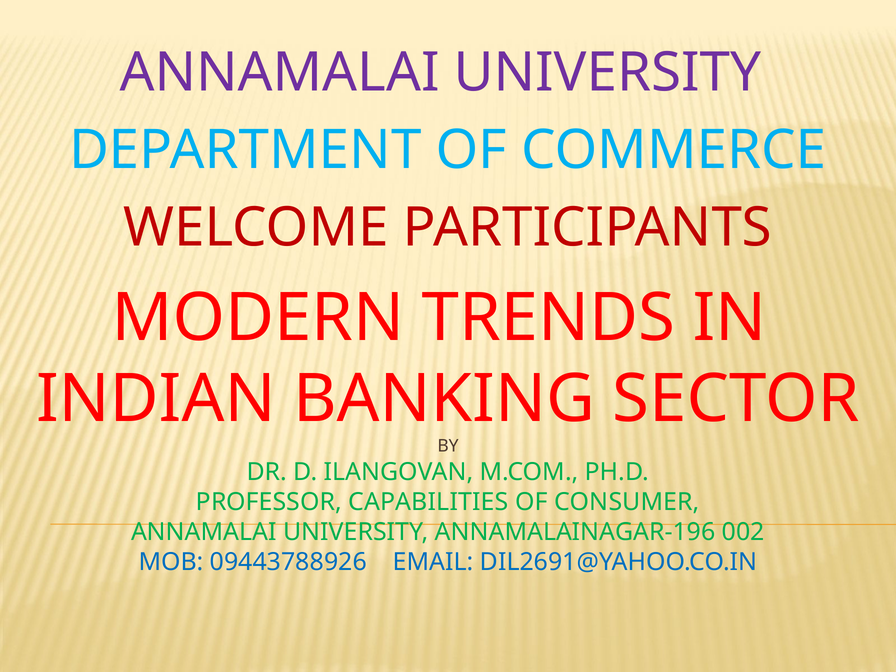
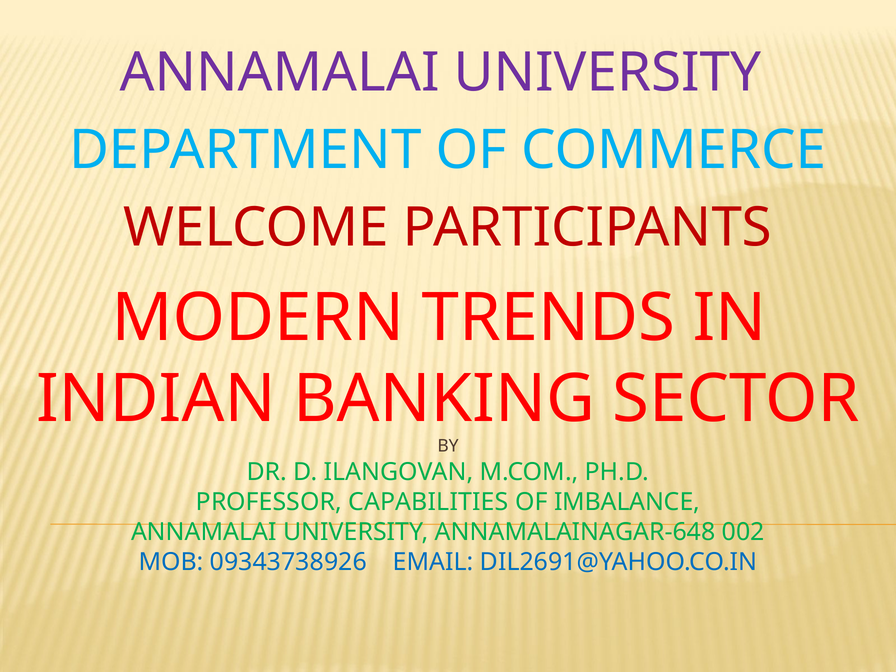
CONSUMER: CONSUMER -> IMBALANCE
ANNAMALAINAGAR-196: ANNAMALAINAGAR-196 -> ANNAMALAINAGAR-648
09443788926: 09443788926 -> 09343738926
